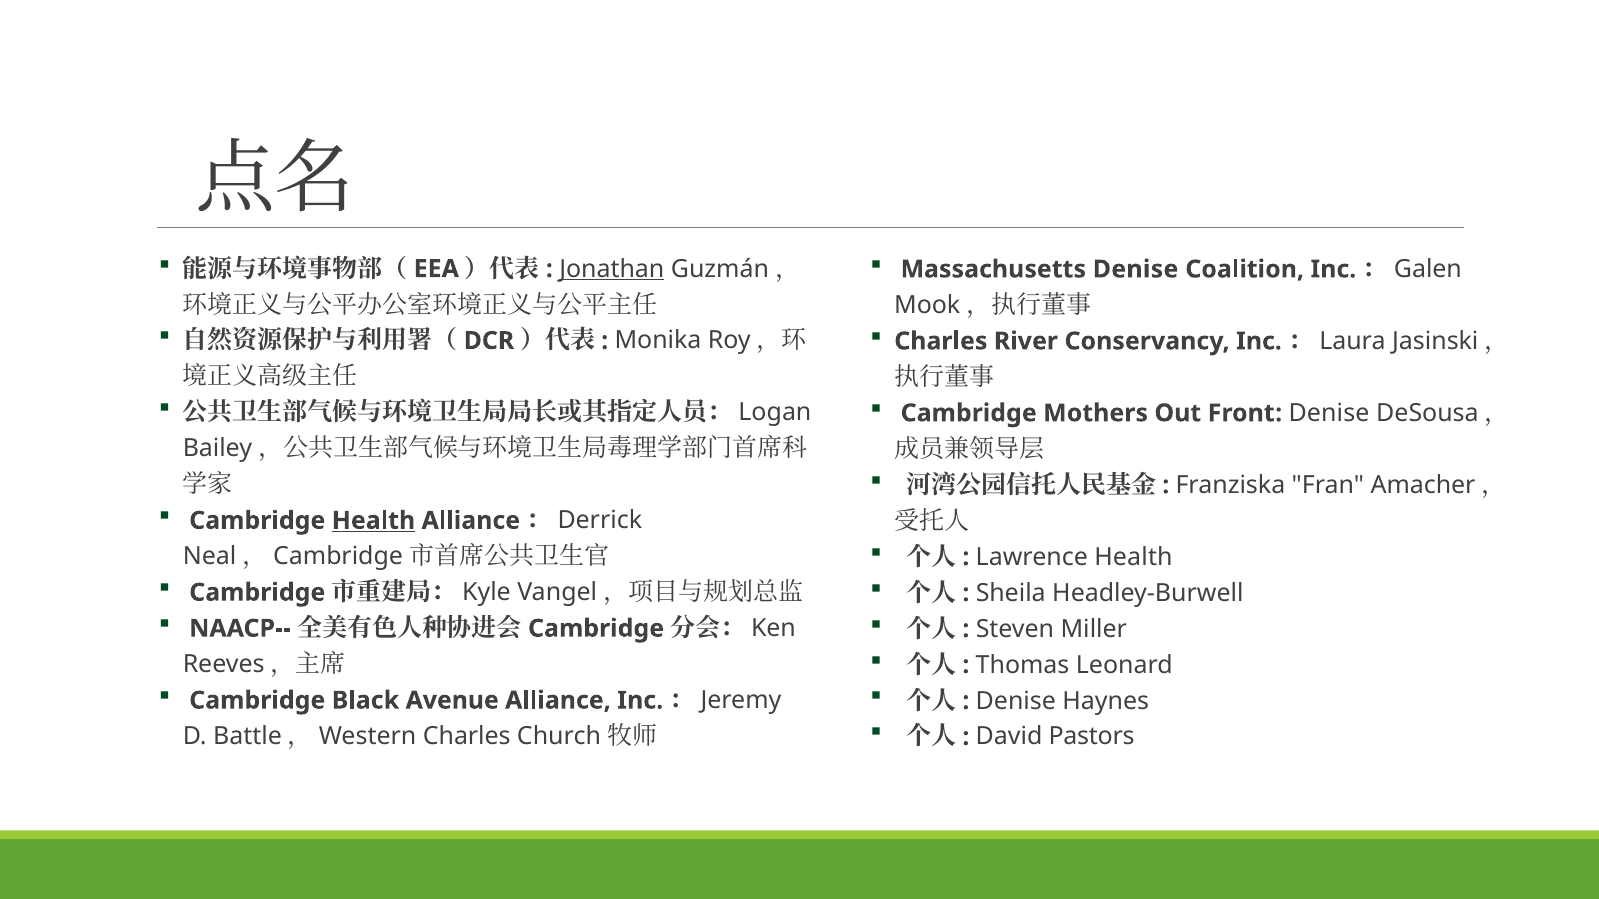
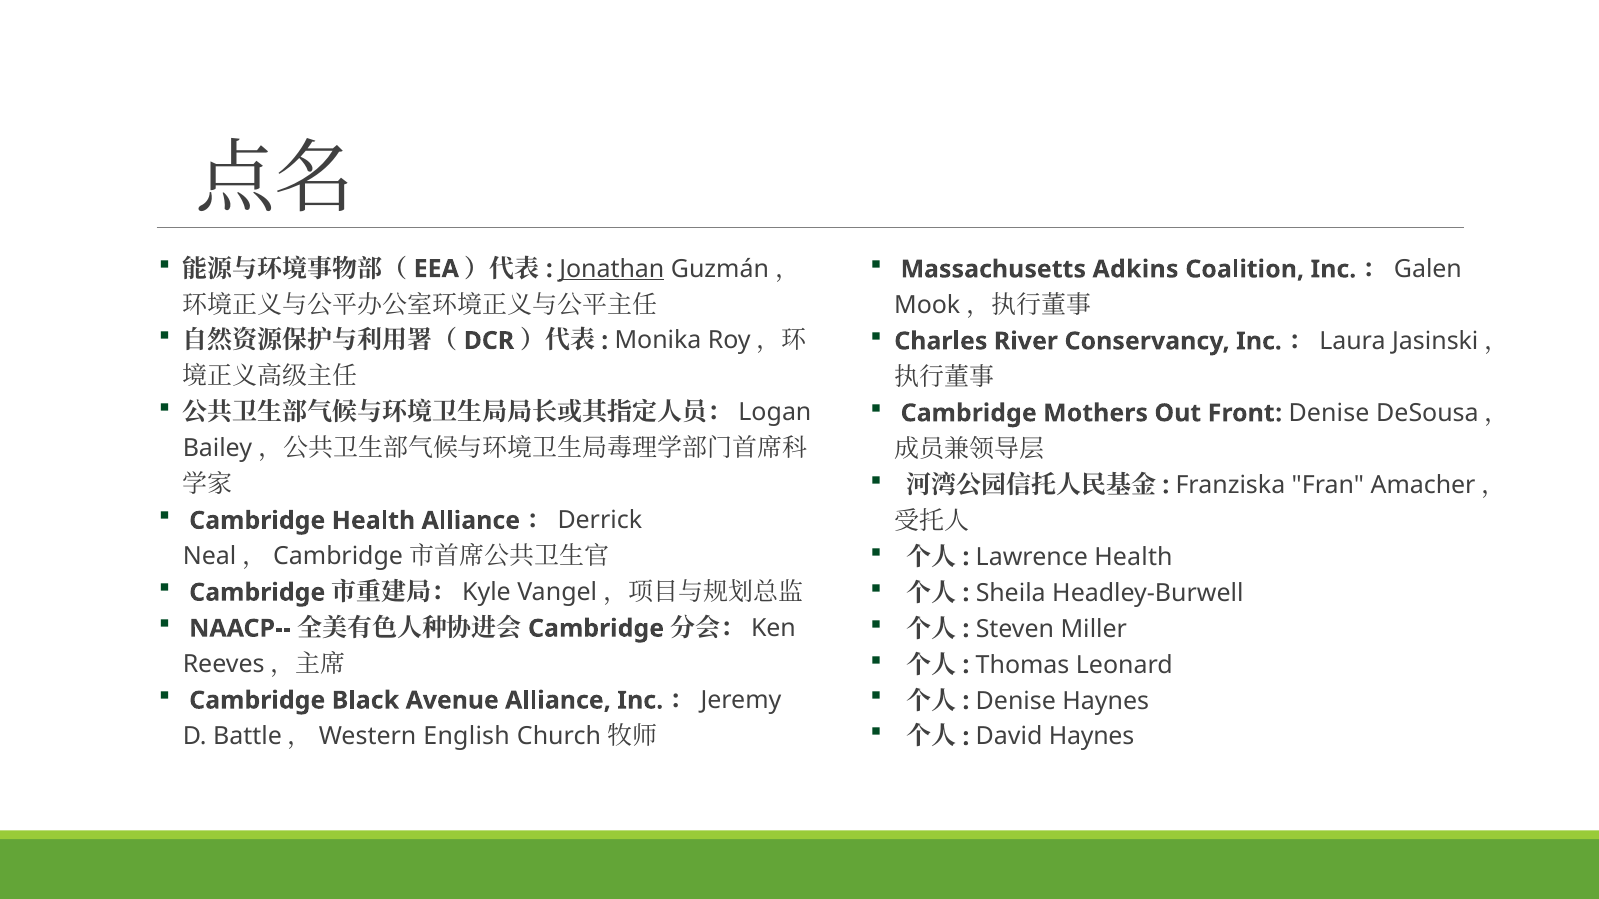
Massachusetts Denise: Denise -> Adkins
Health at (373, 521) underline: present -> none
David Pastors: Pastors -> Haynes
Battle，Western Charles: Charles -> English
